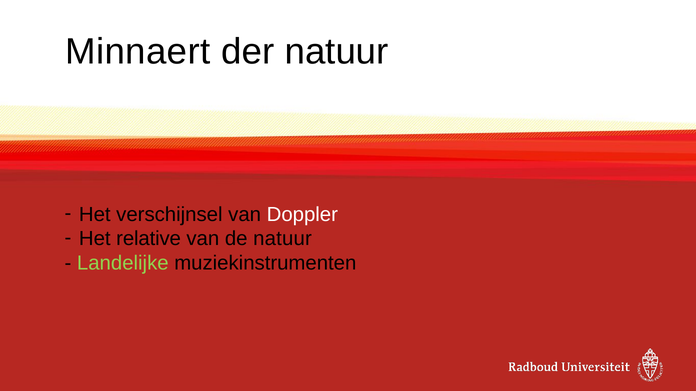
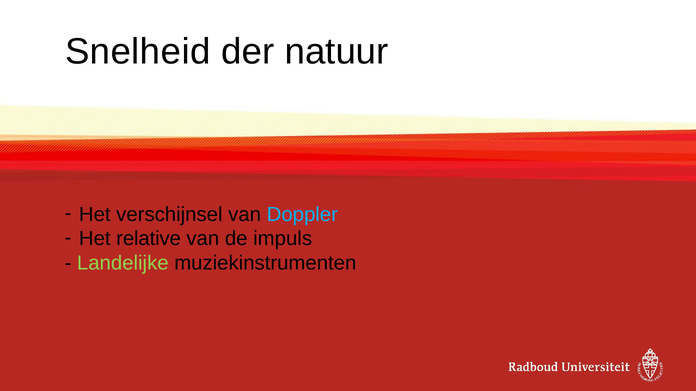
Minnaert: Minnaert -> Snelheid
Doppler colour: white -> light blue
de natuur: natuur -> impuls
